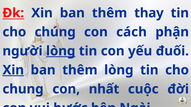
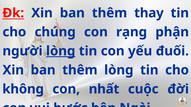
cách: cách -> rạng
Xin at (13, 70) underline: present -> none
chung: chung -> không
